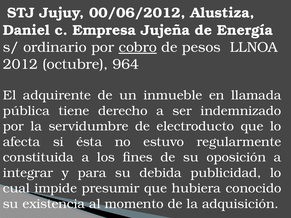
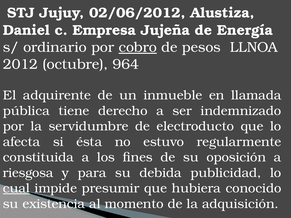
00/06/2012: 00/06/2012 -> 02/06/2012
integrar: integrar -> riesgosa
cual underline: none -> present
